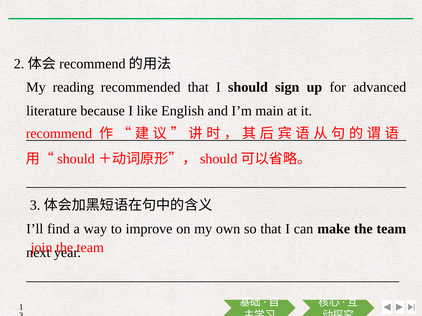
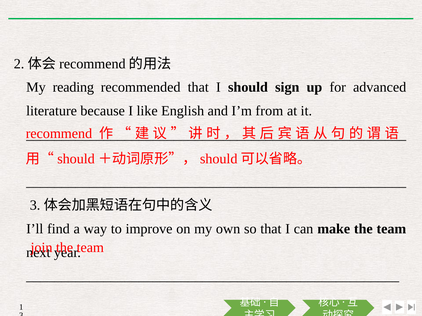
main: main -> from
